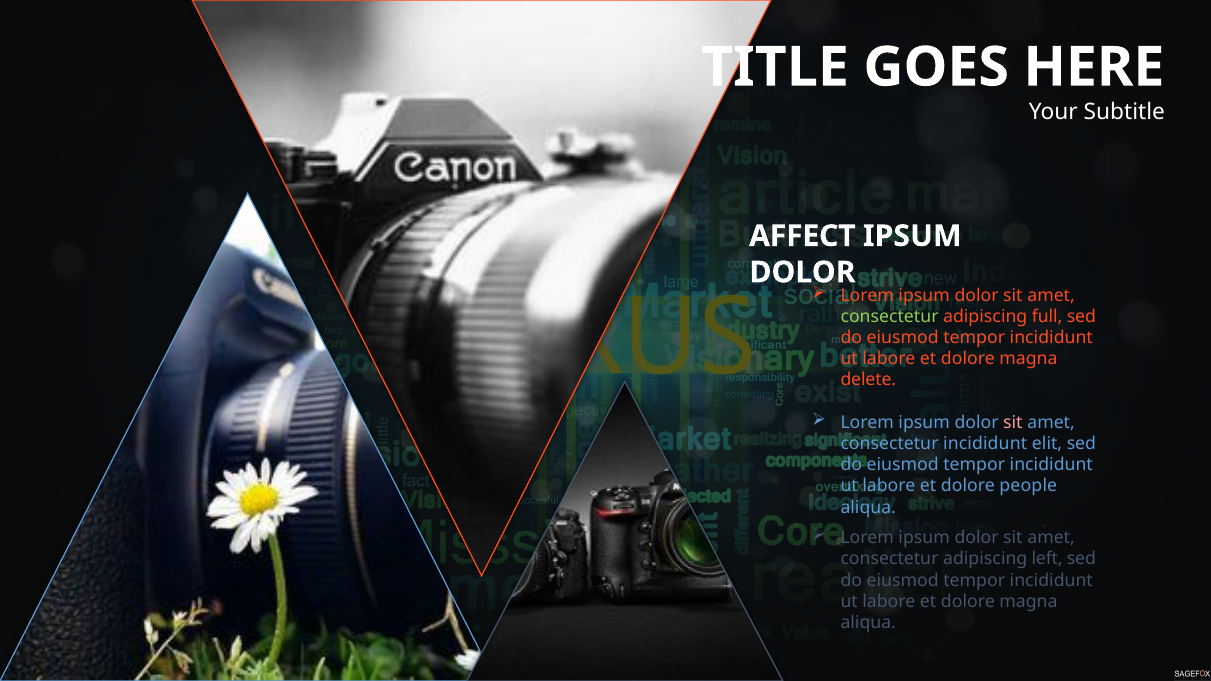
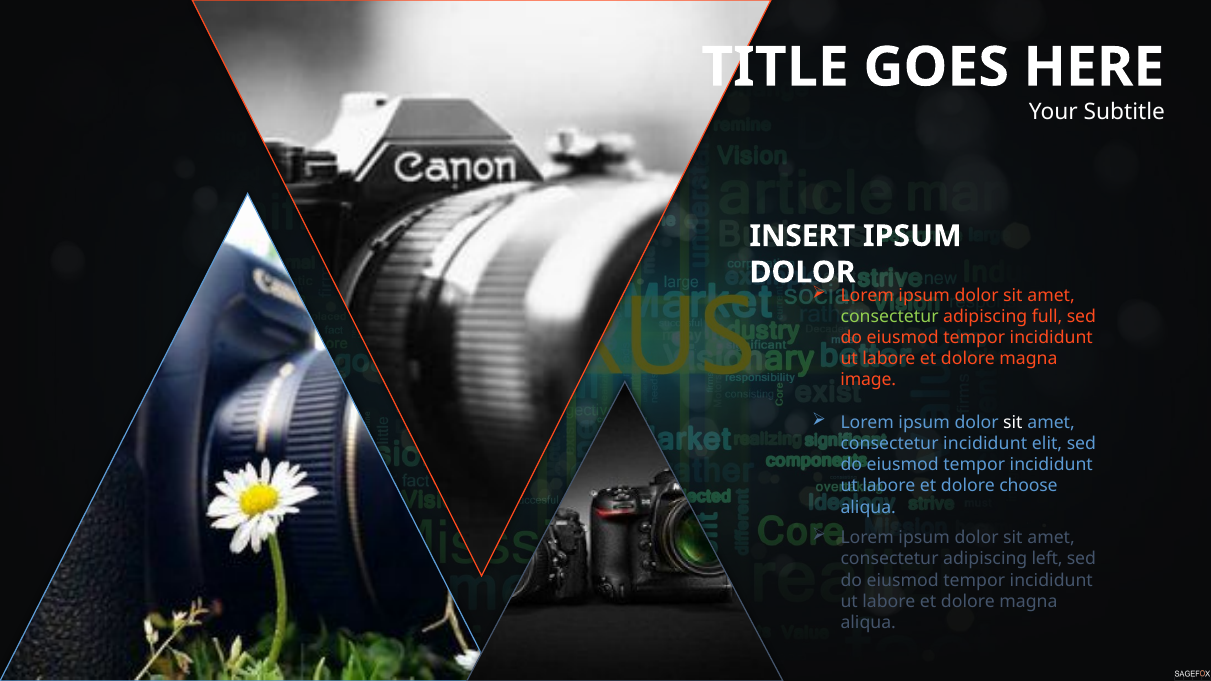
AFFECT: AFFECT -> INSERT
delete: delete -> image
sit at (1013, 423) colour: pink -> white
people: people -> choose
